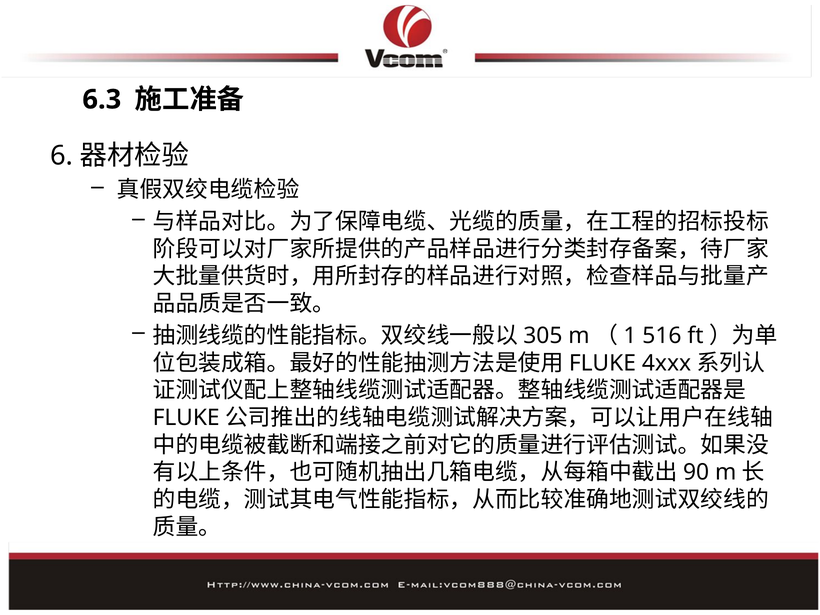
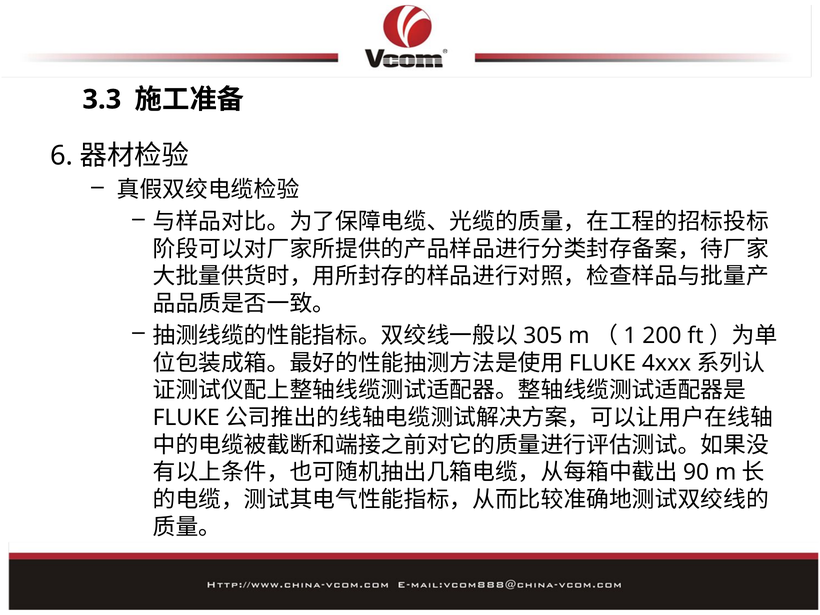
6.3: 6.3 -> 3.3
516: 516 -> 200
